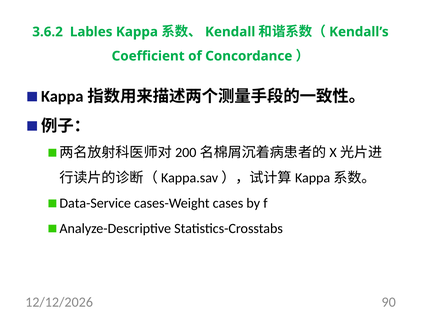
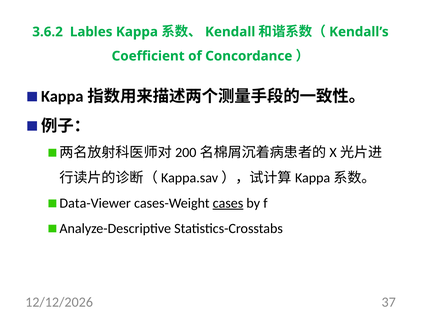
Data-Service: Data-Service -> Data-Viewer
cases underline: none -> present
90: 90 -> 37
